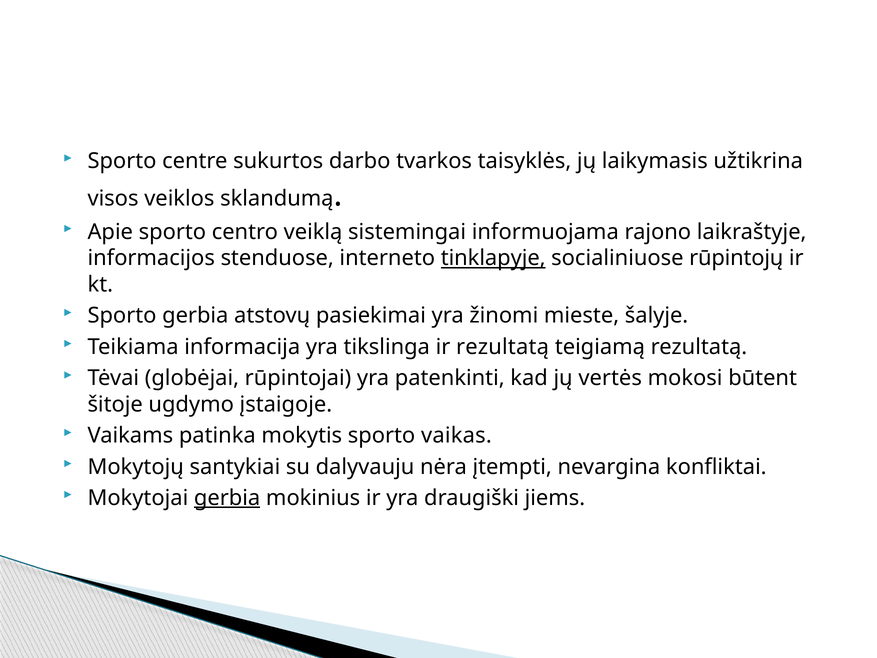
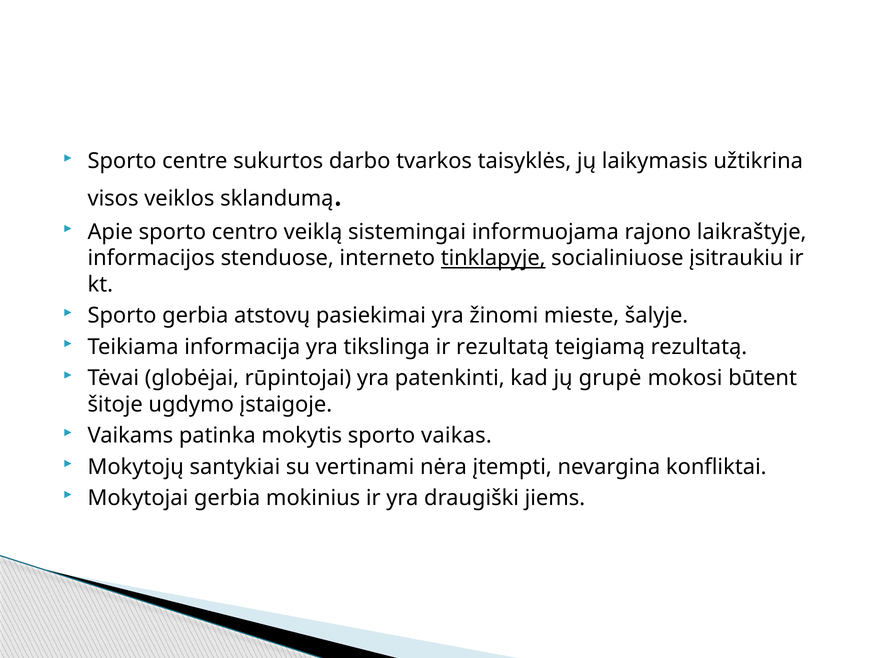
rūpintojų: rūpintojų -> įsitraukiu
vertės: vertės -> grupė
dalyvauju: dalyvauju -> vertinami
gerbia at (227, 498) underline: present -> none
